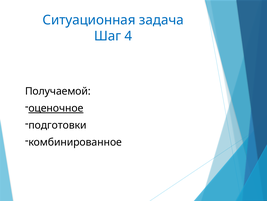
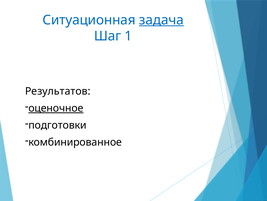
задача underline: none -> present
4: 4 -> 1
Получаемой: Получаемой -> Результатов
